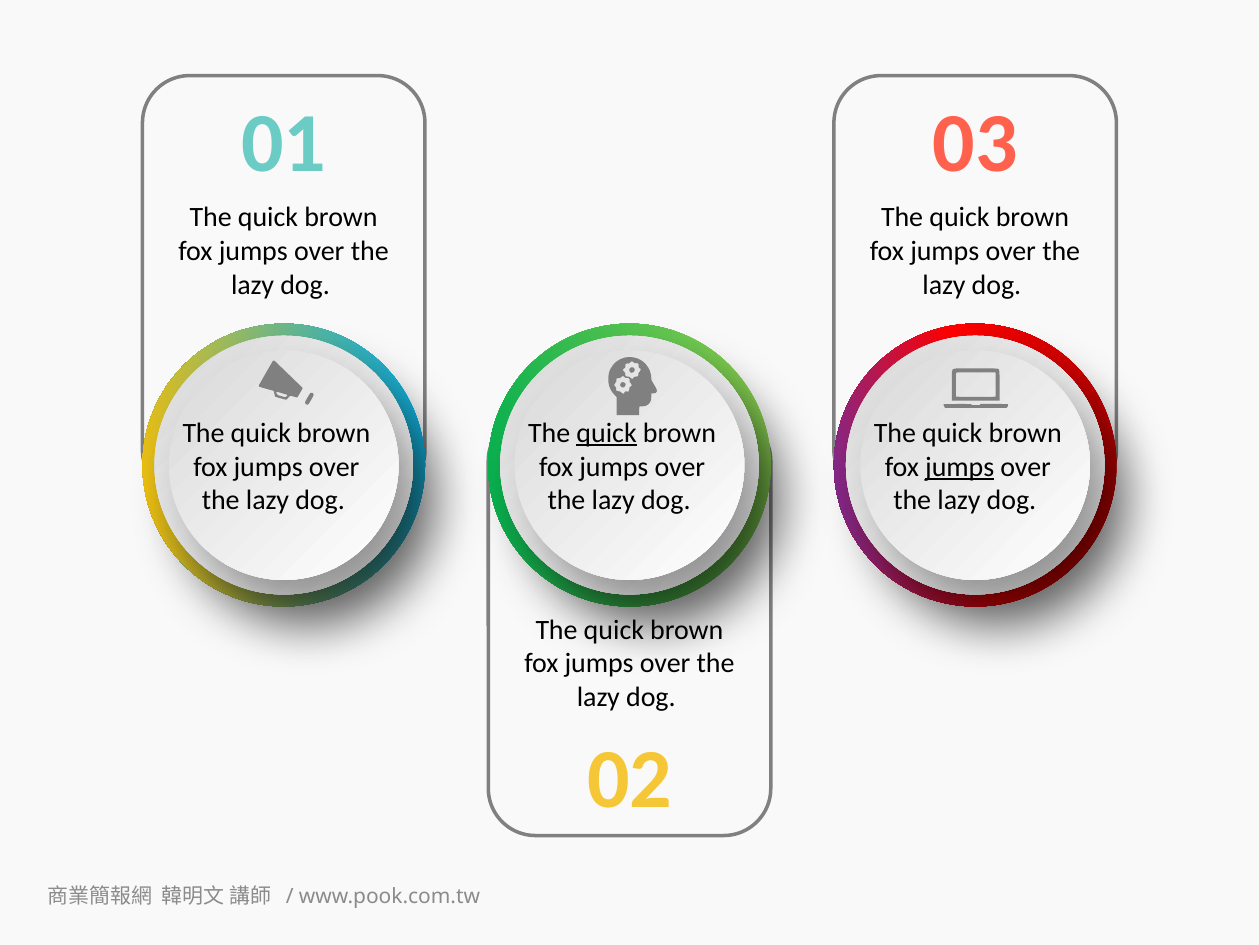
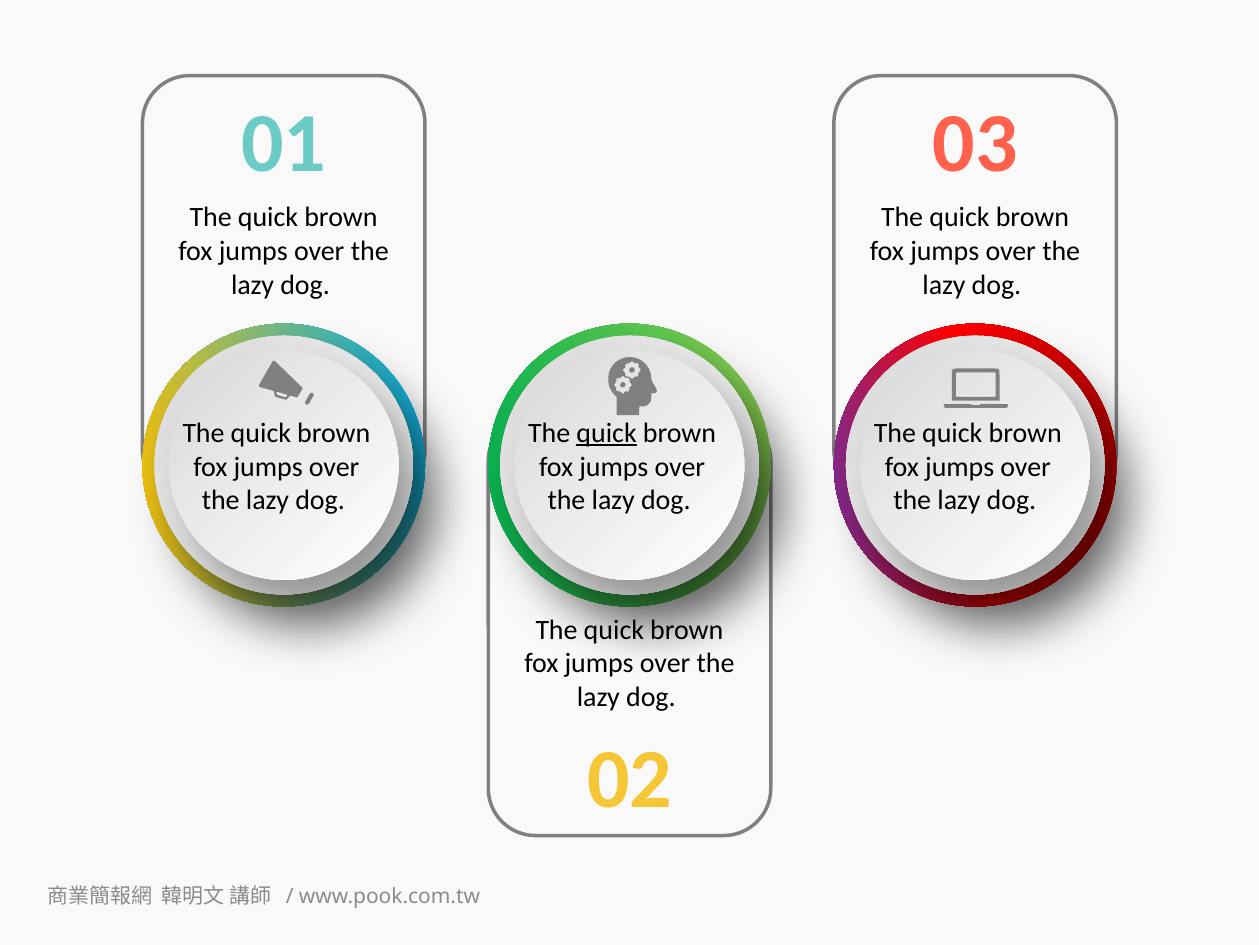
jumps at (960, 466) underline: present -> none
